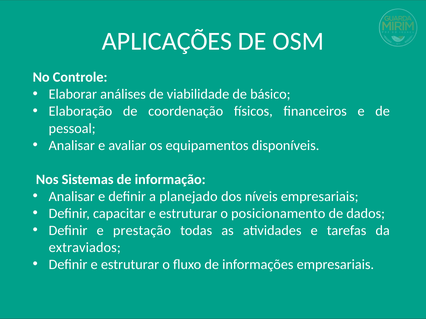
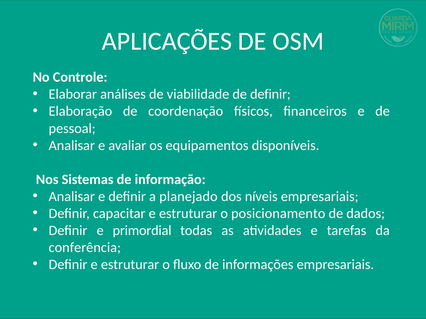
de básico: básico -> definir
prestação: prestação -> primordial
extraviados: extraviados -> conferência
